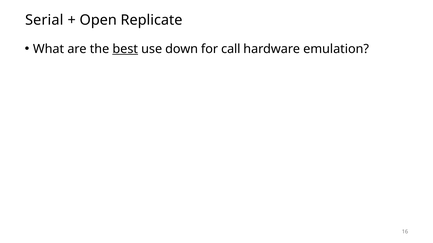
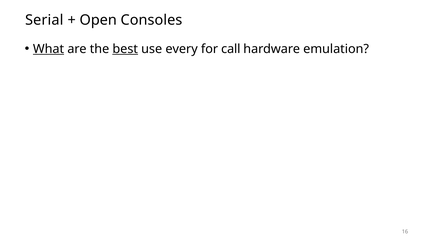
Replicate: Replicate -> Consoles
What underline: none -> present
down: down -> every
